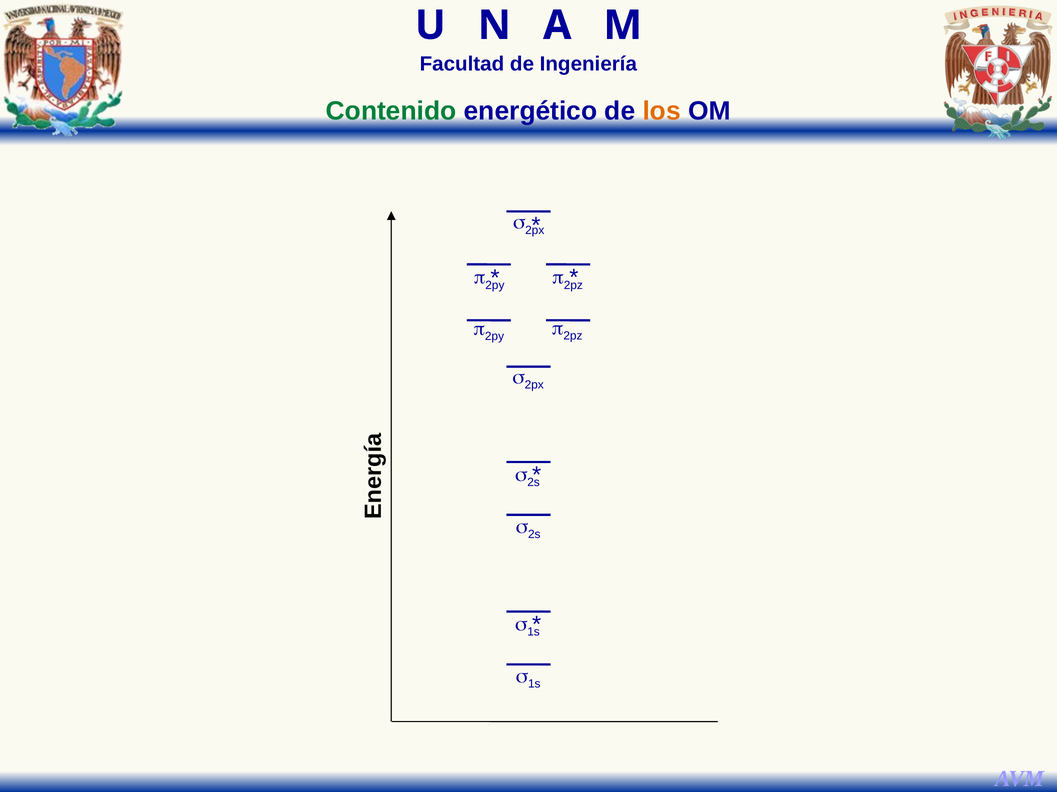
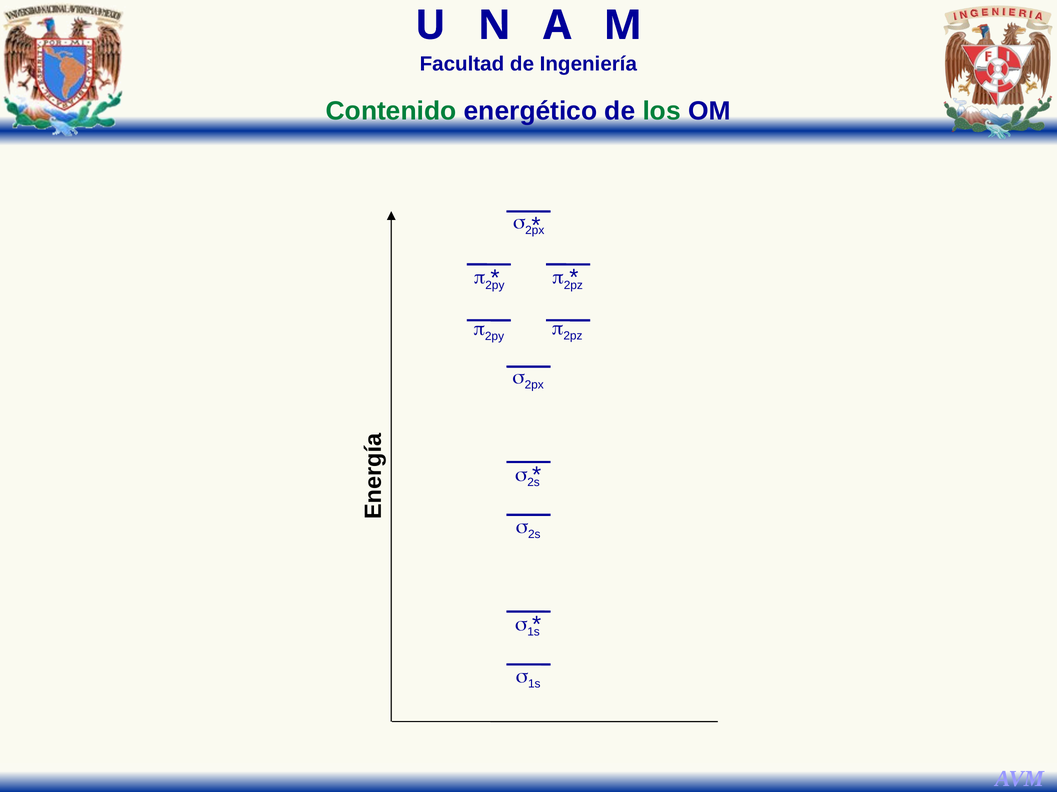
los colour: orange -> green
